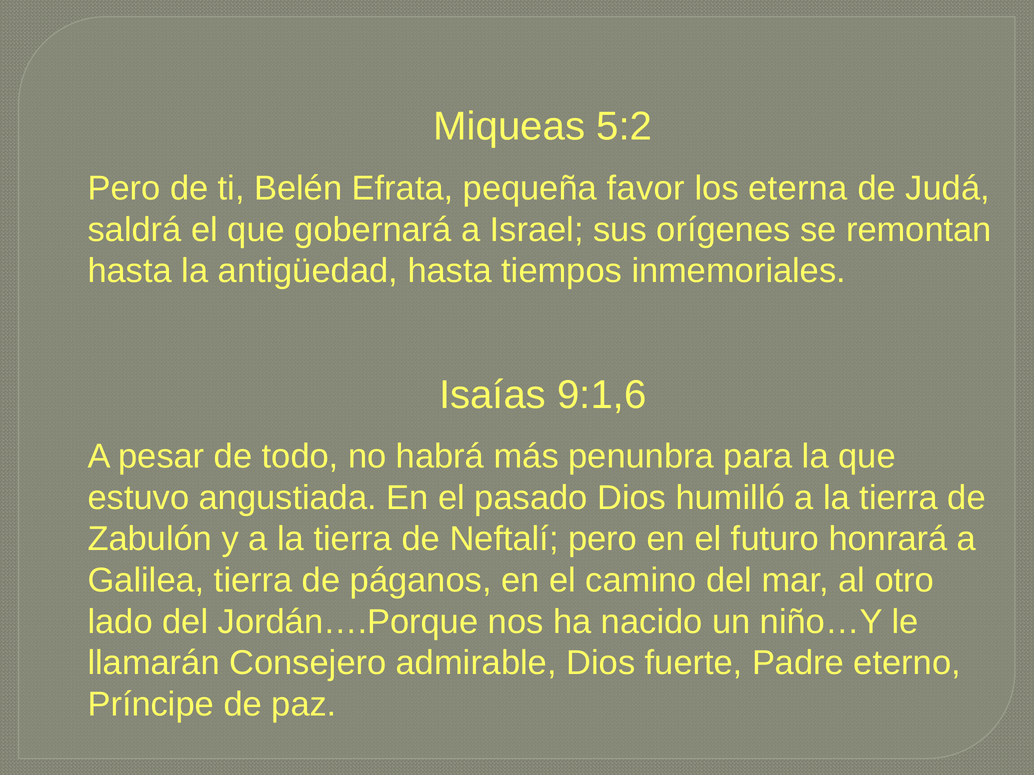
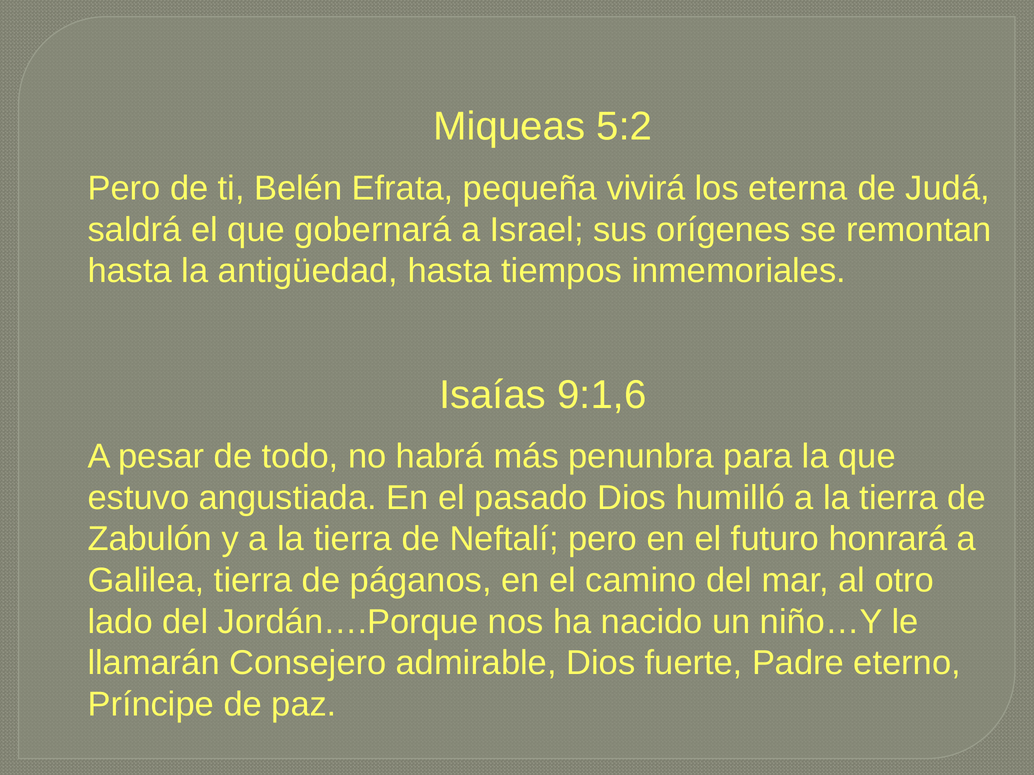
favor: favor -> vivirá
